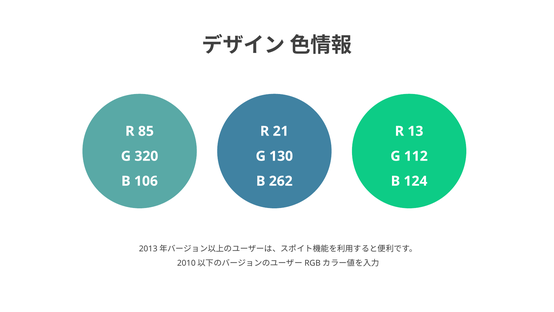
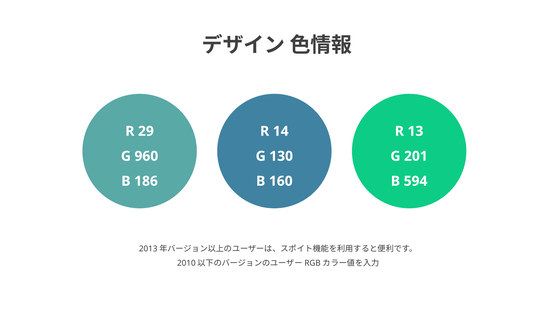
85: 85 -> 29
21: 21 -> 14
320: 320 -> 960
112: 112 -> 201
106: 106 -> 186
262: 262 -> 160
124: 124 -> 594
